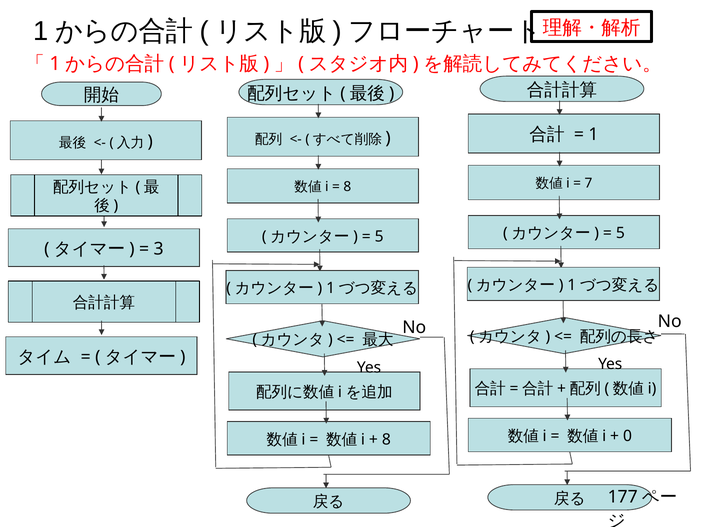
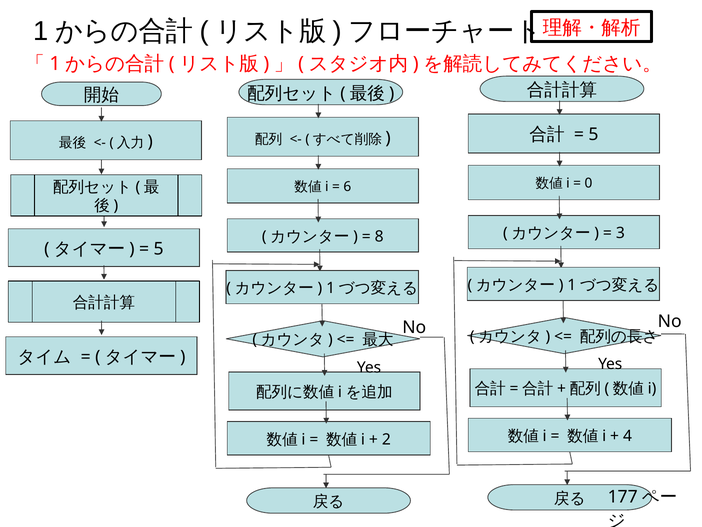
1 at (593, 135): 1 -> 5
7: 7 -> 0
8 at (347, 187): 8 -> 6
5 at (620, 233): 5 -> 3
5 at (379, 236): 5 -> 8
3 at (159, 249): 3 -> 5
0: 0 -> 4
8 at (386, 439): 8 -> 2
